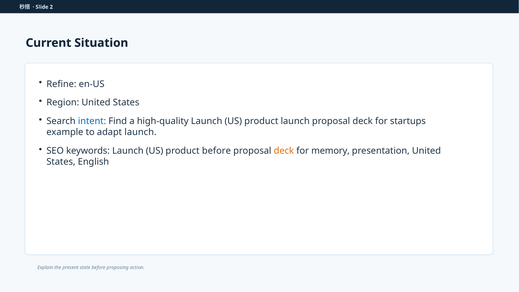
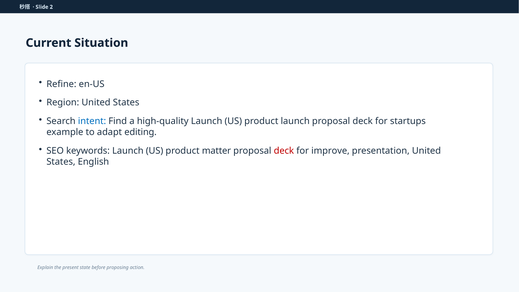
adapt launch: launch -> editing
product before: before -> matter
deck at (284, 151) colour: orange -> red
memory: memory -> improve
